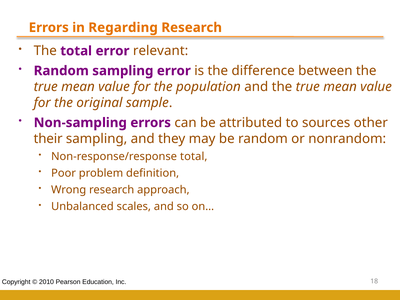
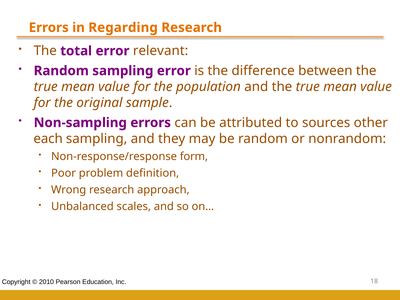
their: their -> each
Non-response/response total: total -> form
